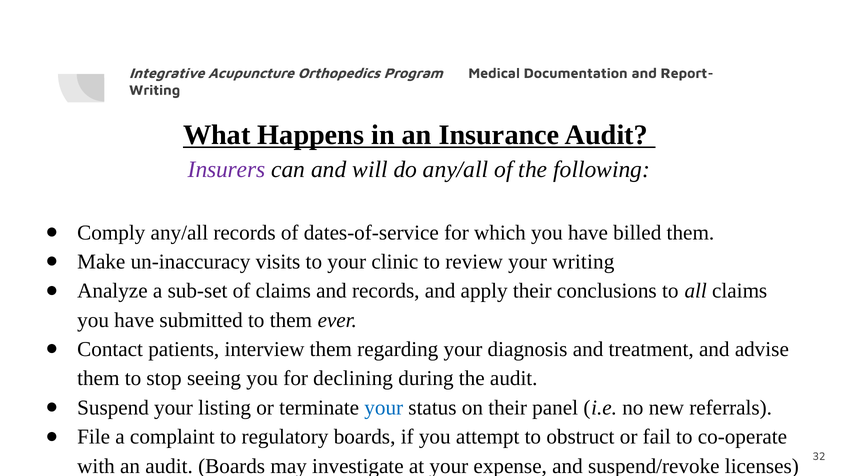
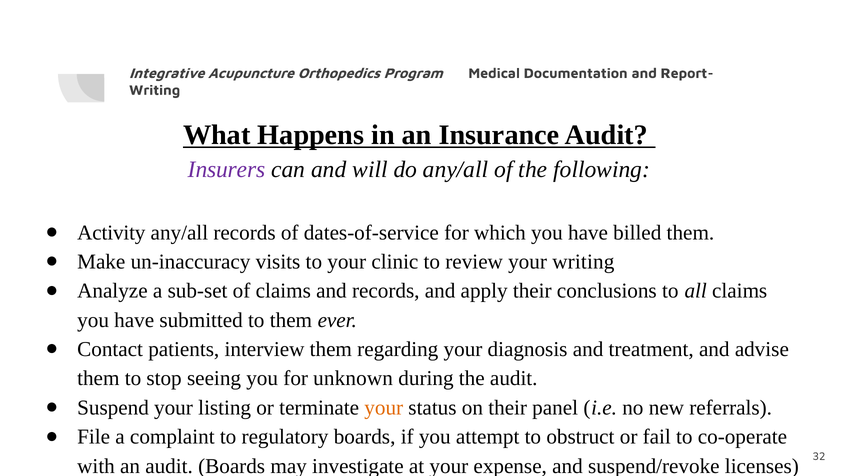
Comply: Comply -> Activity
declining: declining -> unknown
your at (384, 408) colour: blue -> orange
